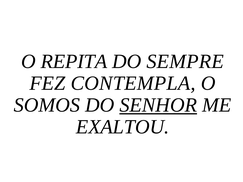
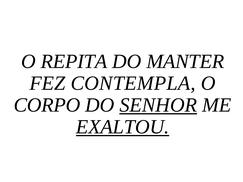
SEMPRE: SEMPRE -> MANTER
SOMOS: SOMOS -> CORPO
EXALTOU underline: none -> present
